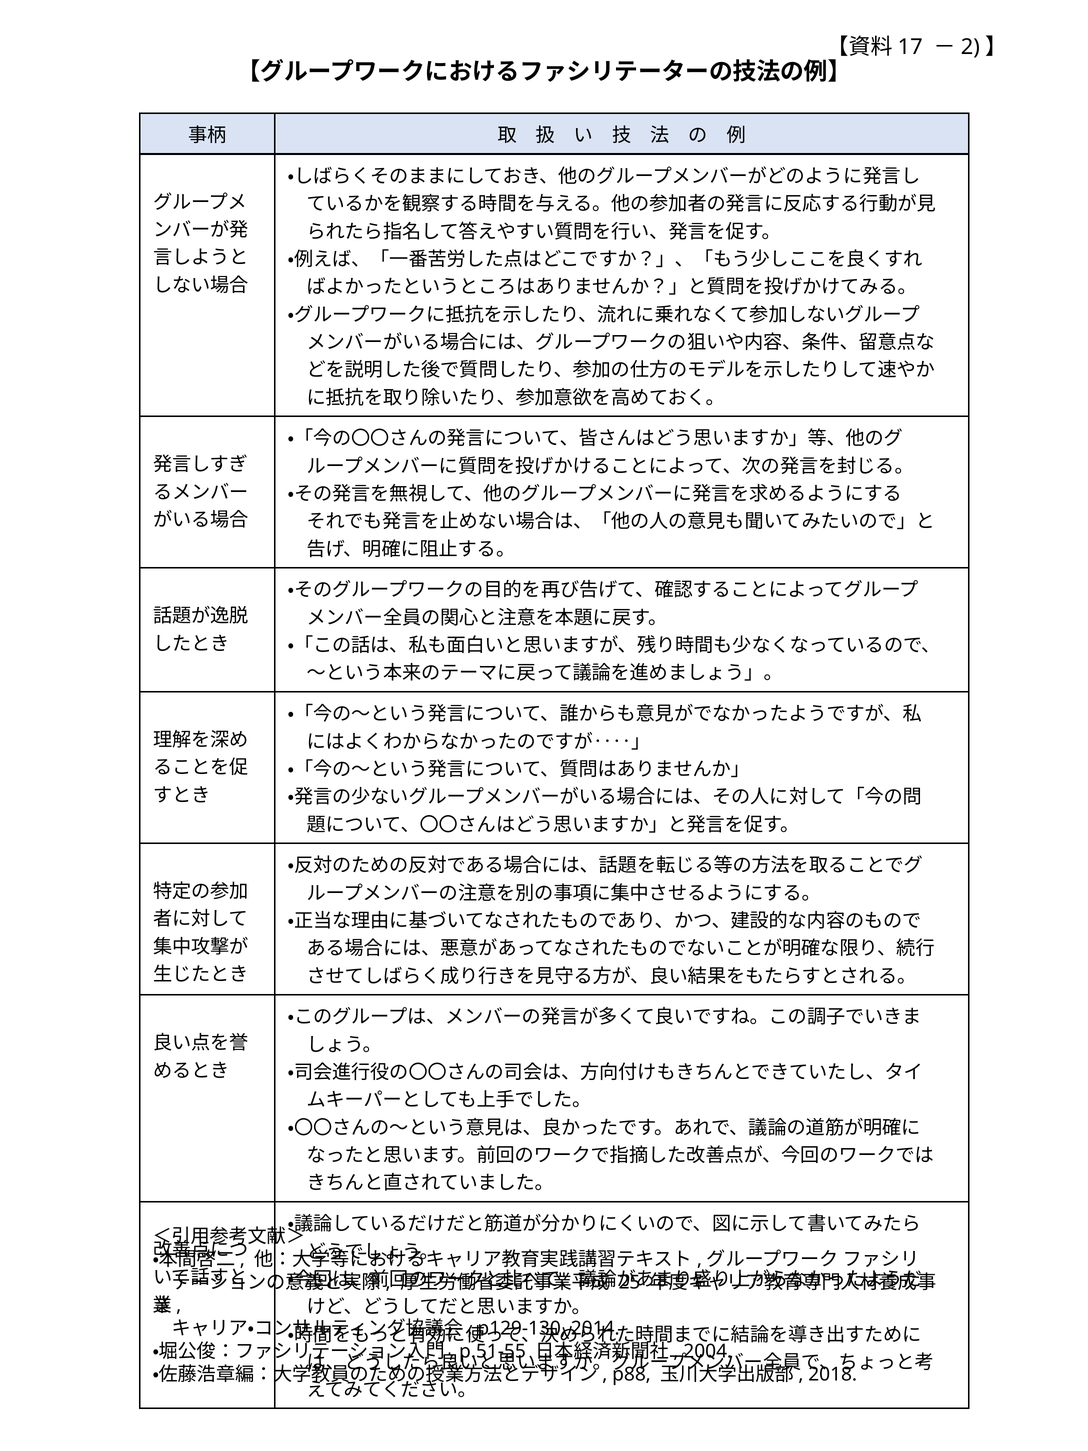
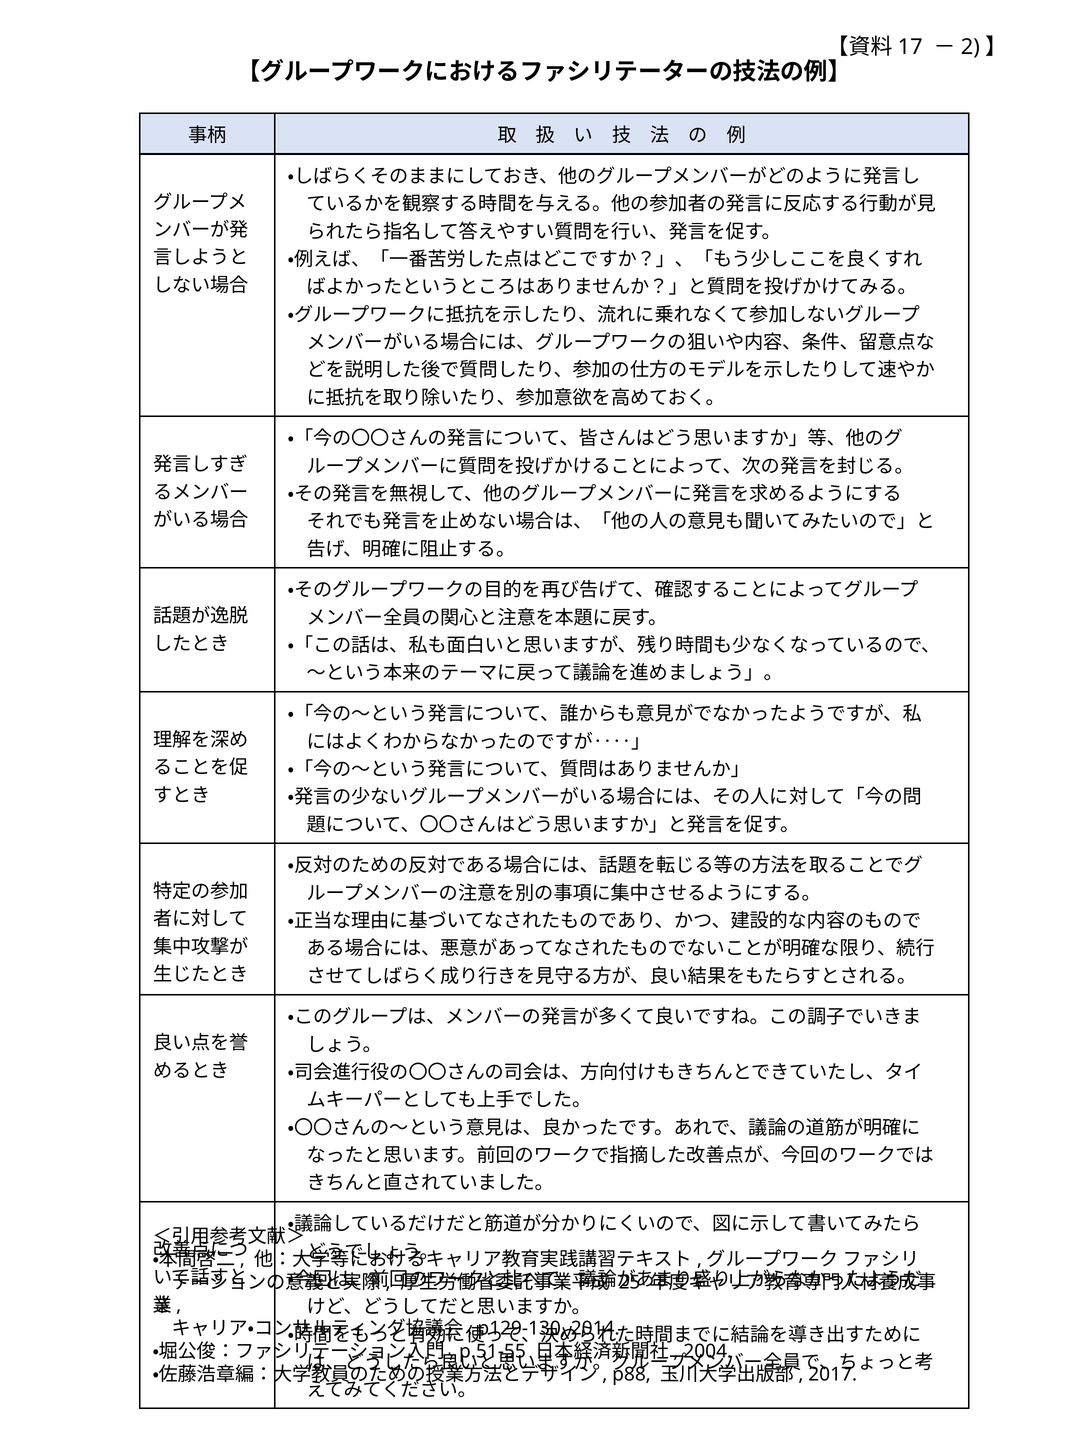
2018: 2018 -> 2017
